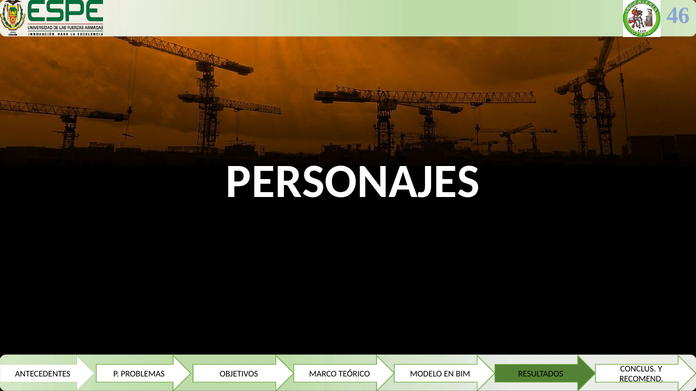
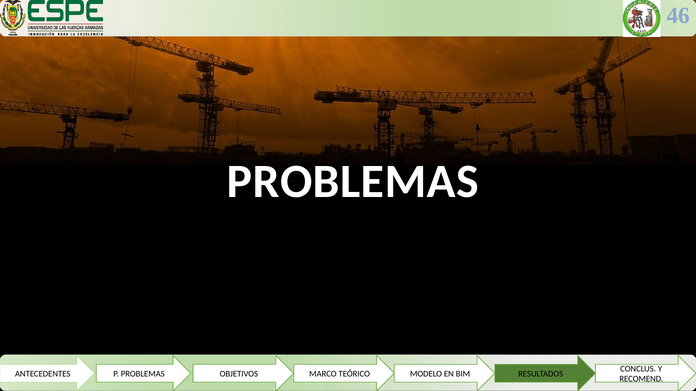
PERSONAJES at (353, 182): PERSONAJES -> PROBLEMAS
